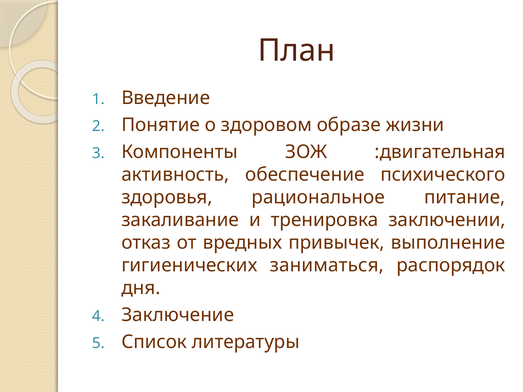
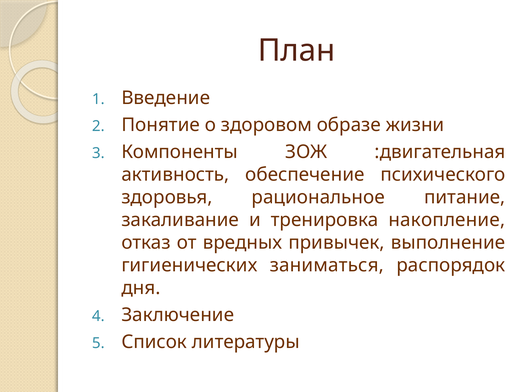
заключении: заключении -> накопление
